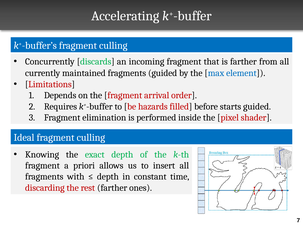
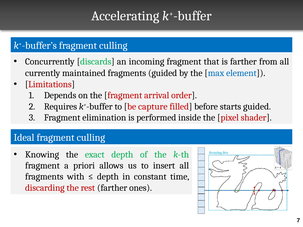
hazards: hazards -> capture
